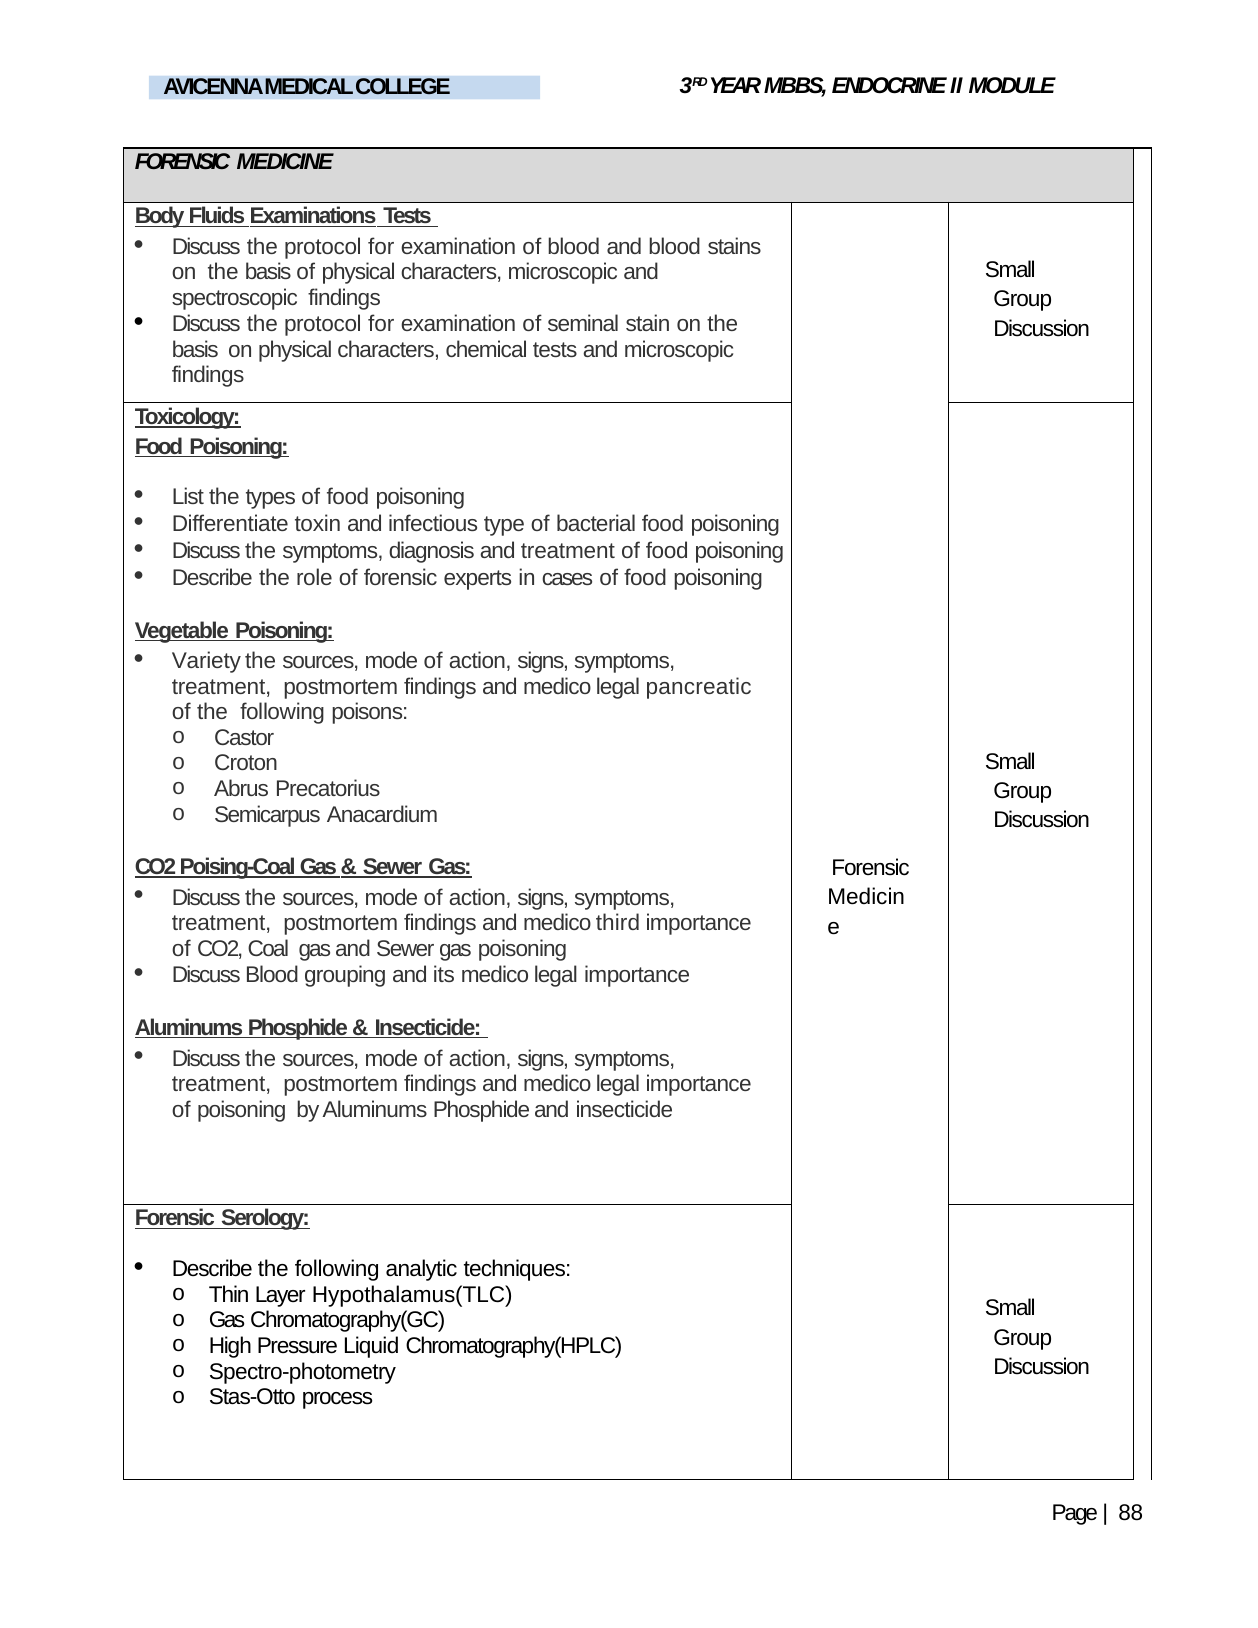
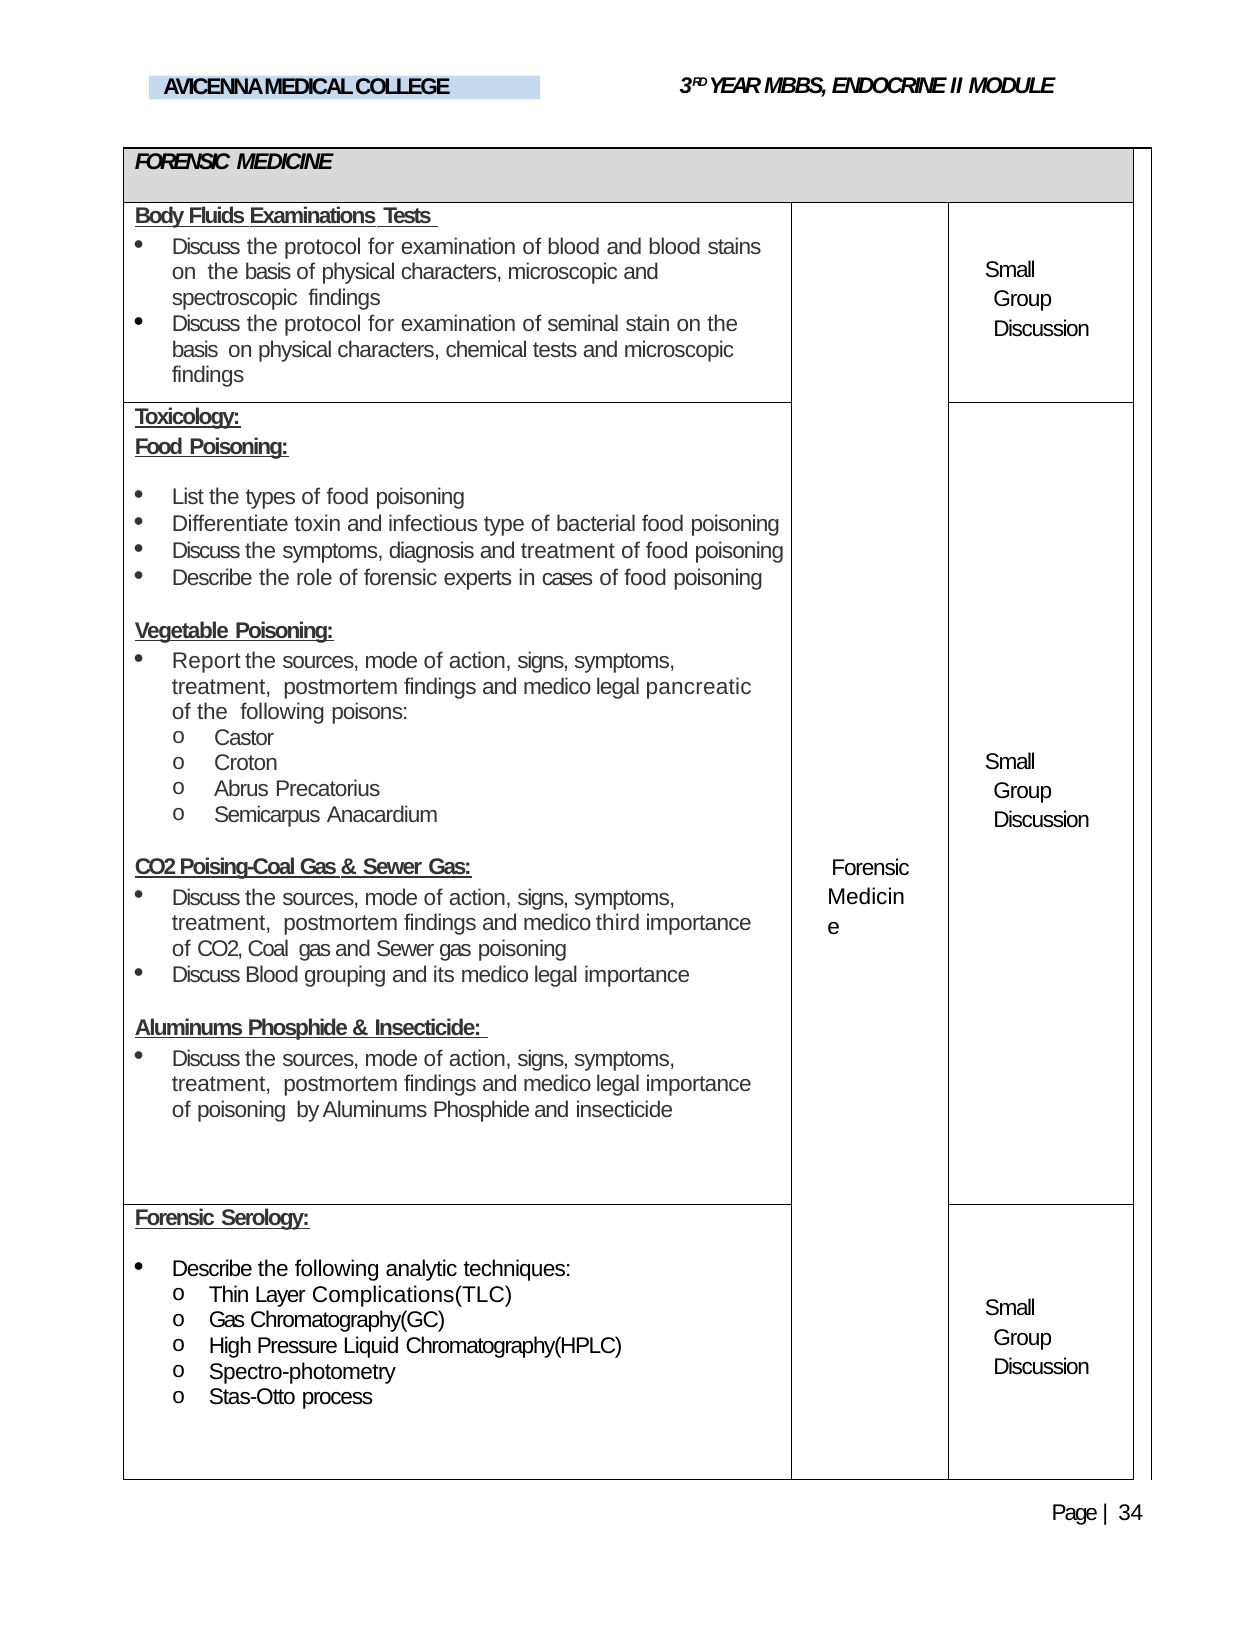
Variety: Variety -> Report
Hypothalamus(TLC: Hypothalamus(TLC -> Complications(TLC
88: 88 -> 34
